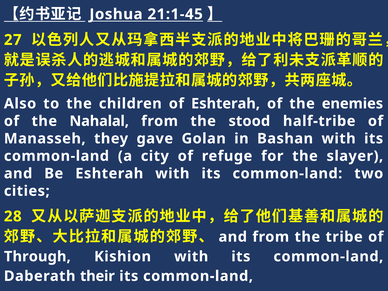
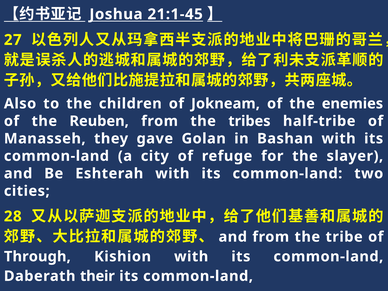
of Eshterah: Eshterah -> Jokneam
Nahalal: Nahalal -> Reuben
stood: stood -> tribes
